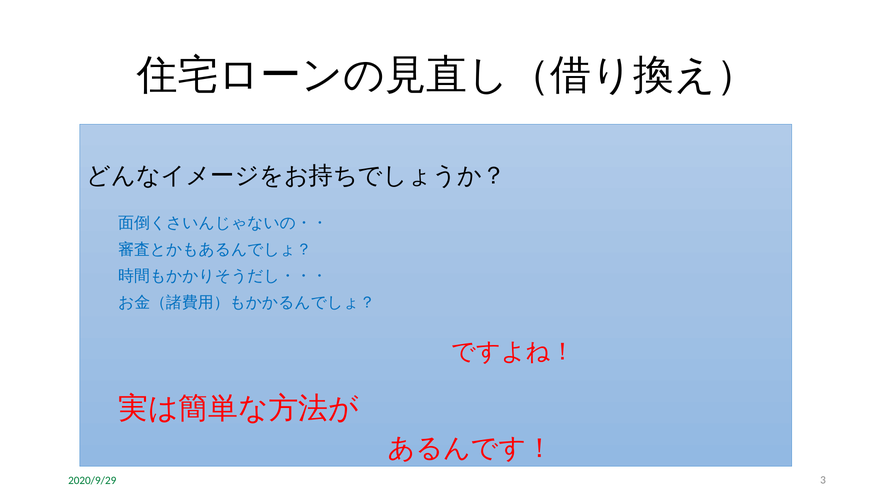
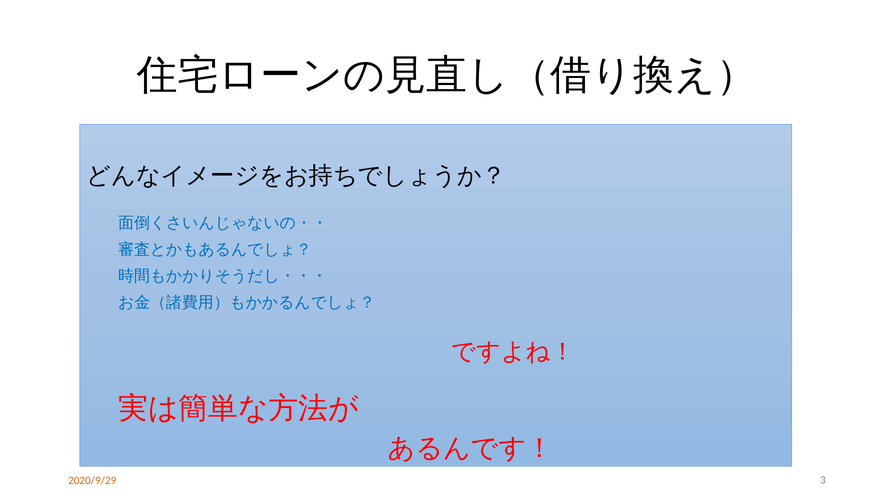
2020/9/29 colour: green -> orange
